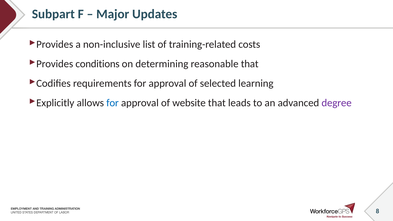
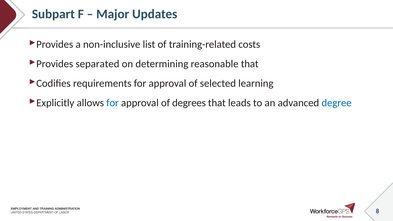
conditions: conditions -> separated
website: website -> degrees
degree colour: purple -> blue
